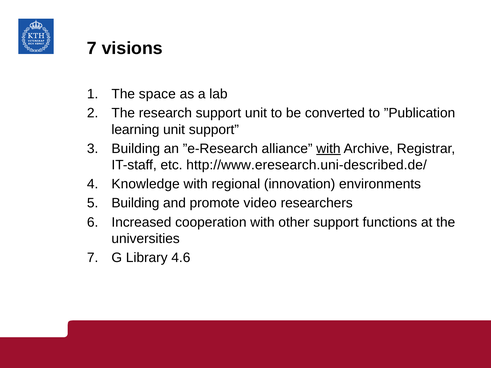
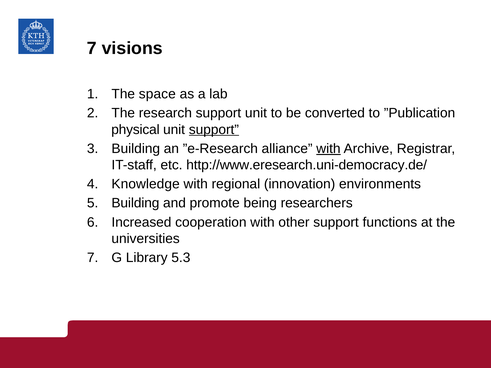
learning: learning -> physical
support at (214, 130) underline: none -> present
http://www.eresearch.uni-described.de/: http://www.eresearch.uni-described.de/ -> http://www.eresearch.uni-democracy.de/
video: video -> being
4.6: 4.6 -> 5.3
